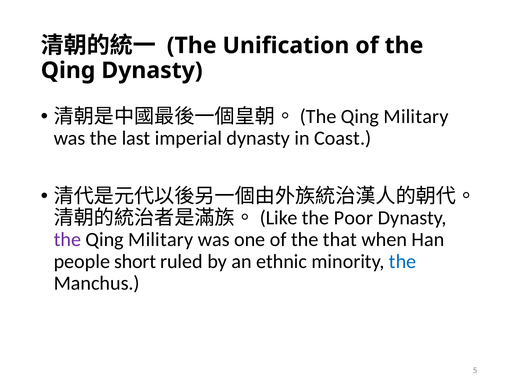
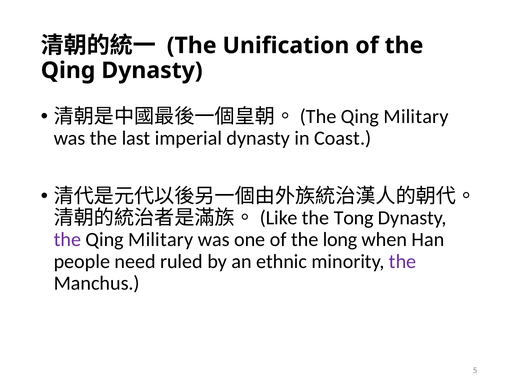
Poor: Poor -> Tong
that: that -> long
short: short -> need
the at (403, 262) colour: blue -> purple
